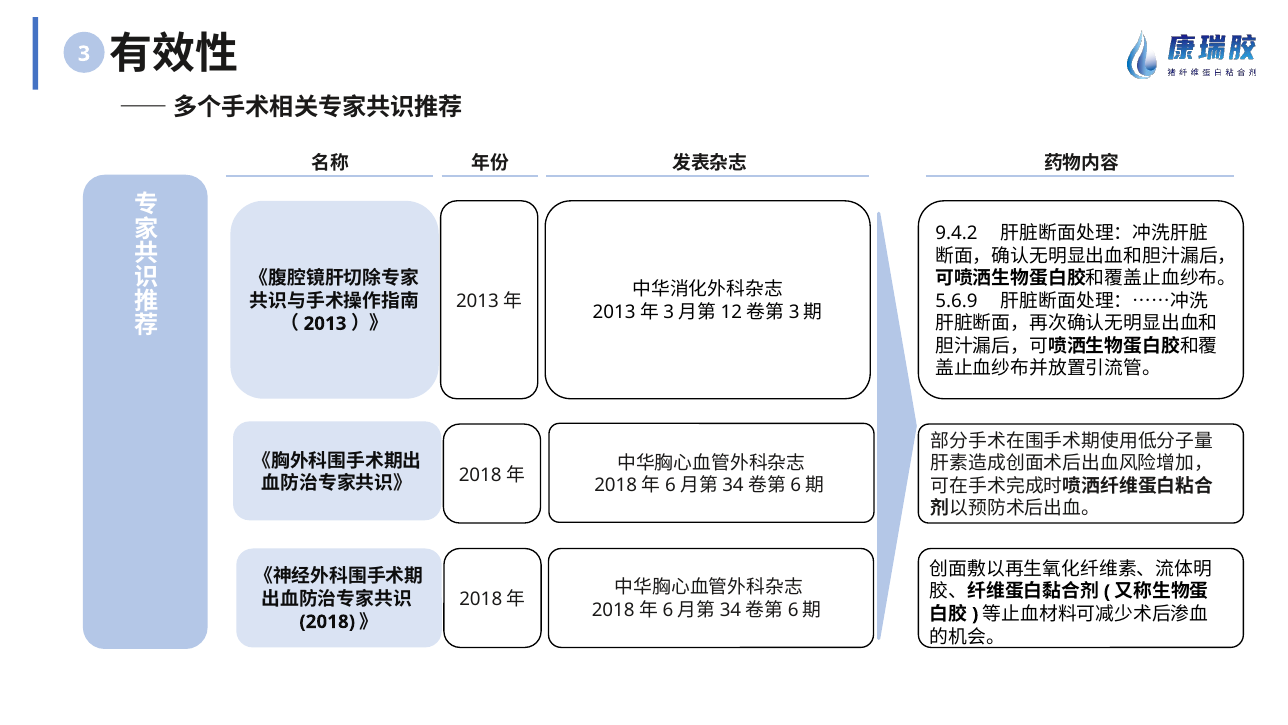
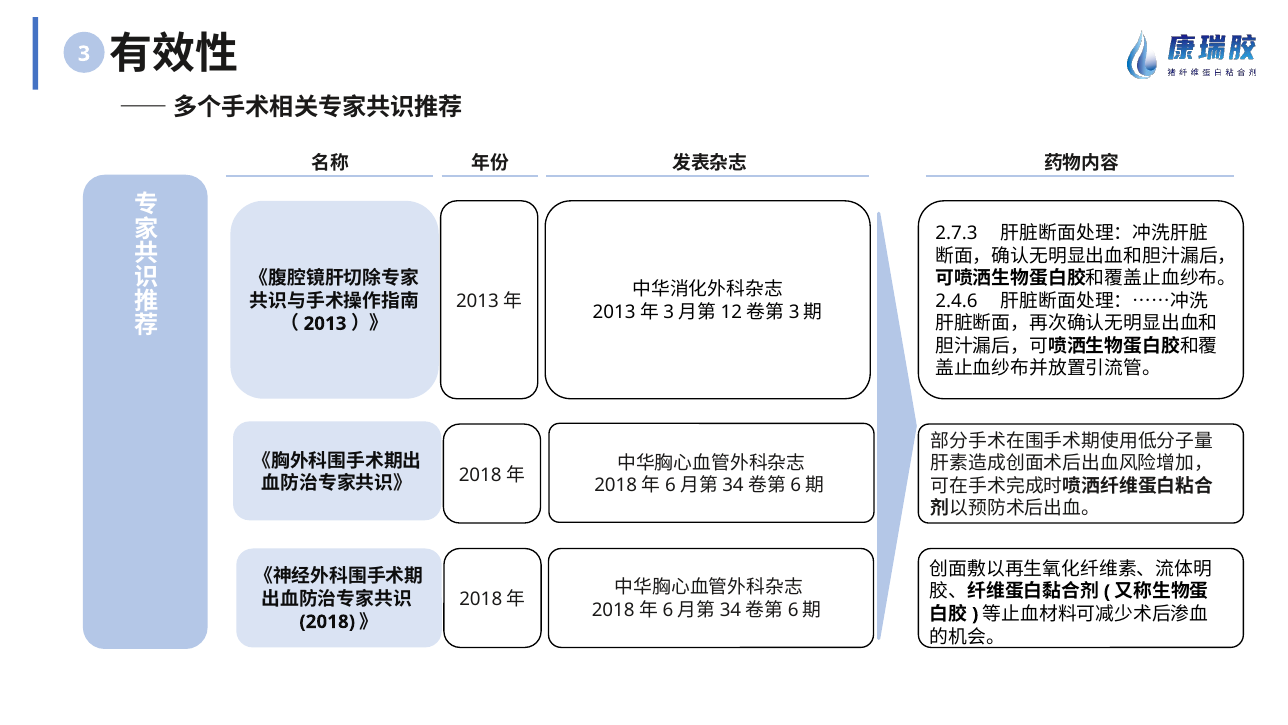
9.4.2: 9.4.2 -> 2.7.3
5.6.9: 5.6.9 -> 2.4.6
